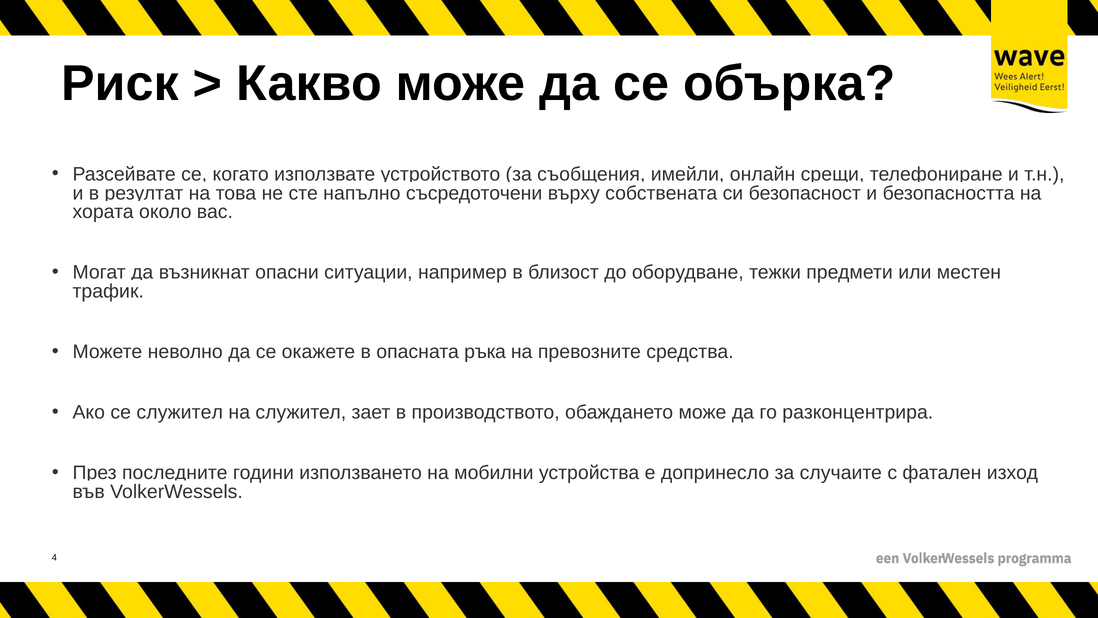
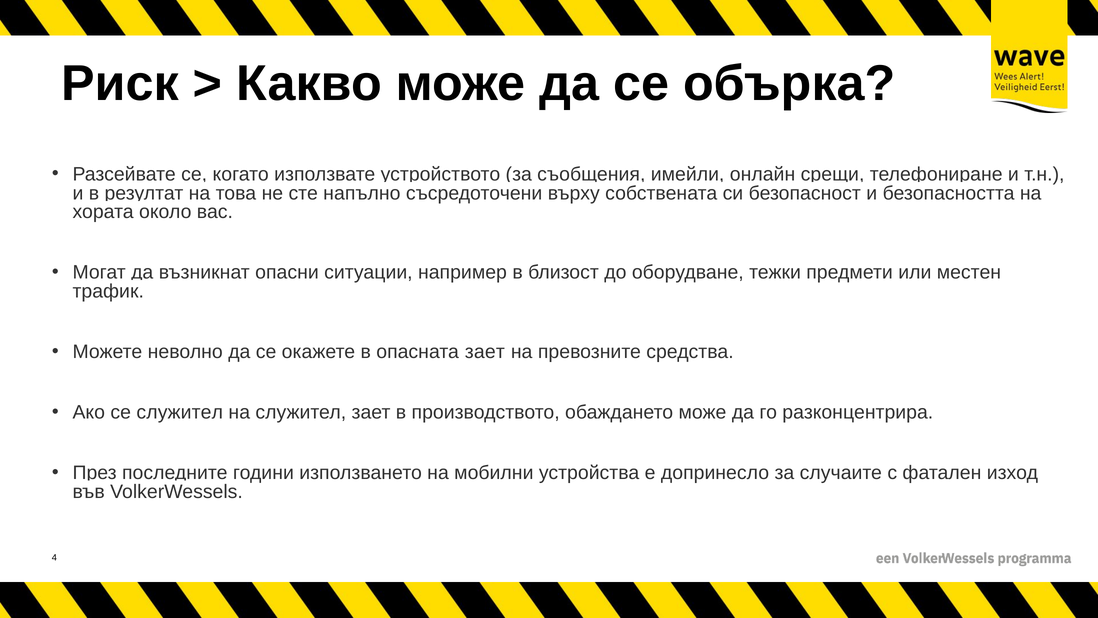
опасната ръка: ръка -> зает
